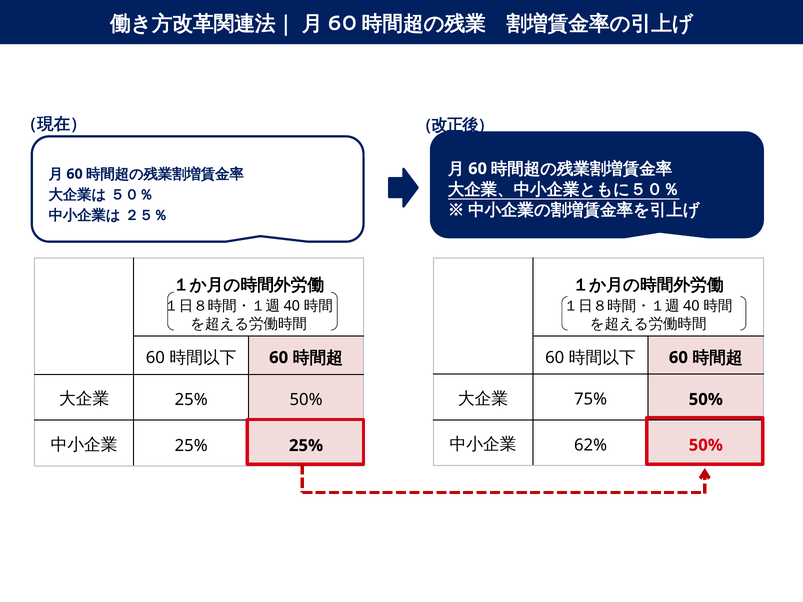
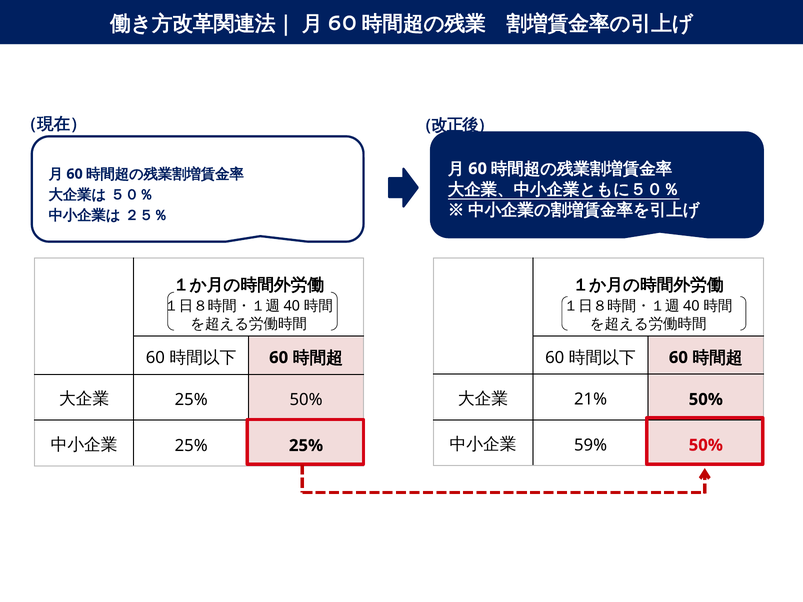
75%: 75% -> 21%
62%: 62% -> 59%
